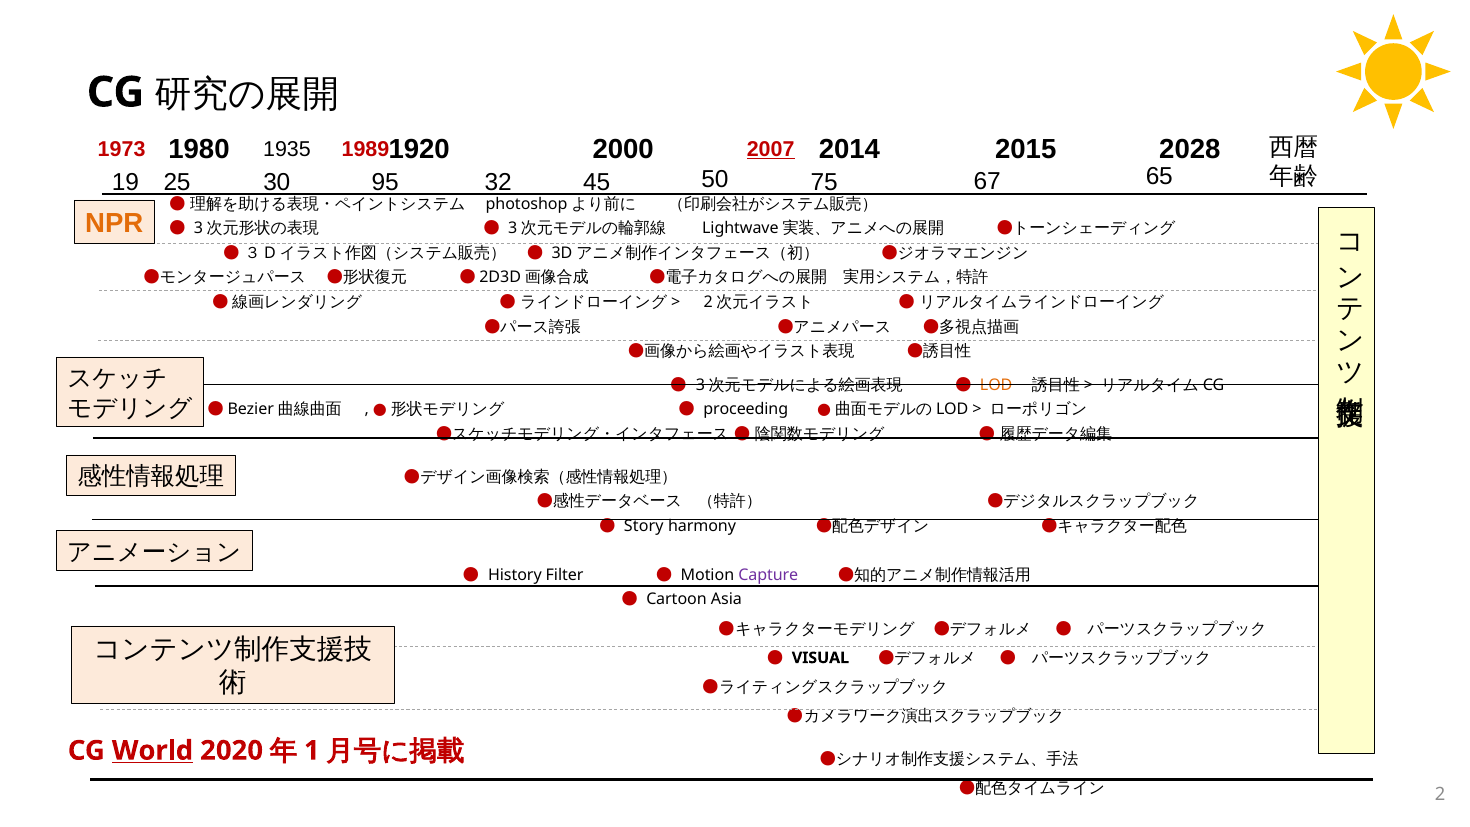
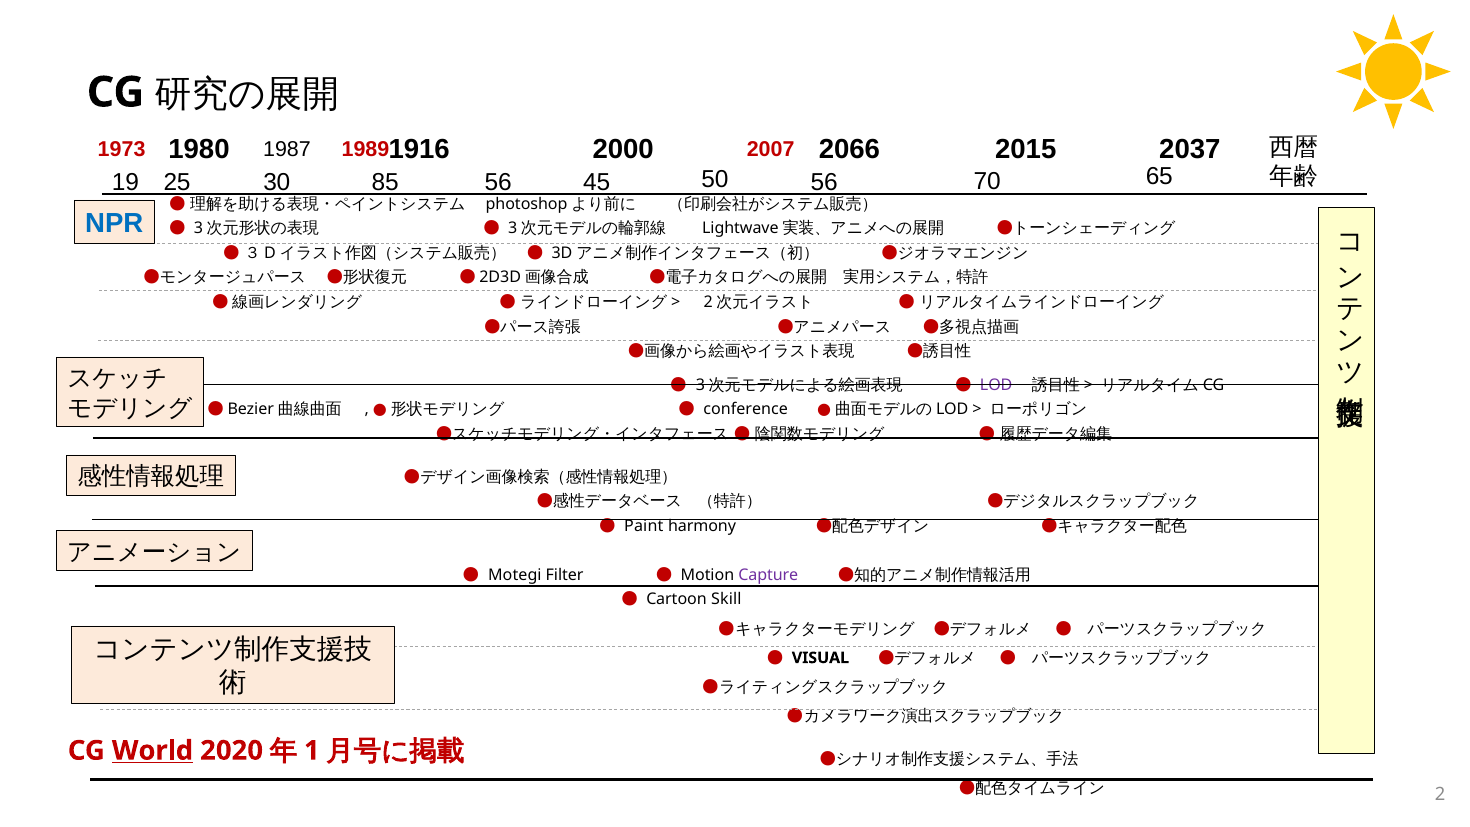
1920: 1920 -> 1916
2014: 2014 -> 2066
2028: 2028 -> 2037
1935: 1935 -> 1987
2007 underline: present -> none
95: 95 -> 85
30 32: 32 -> 56
45 75: 75 -> 56
67: 67 -> 70
NPR colour: orange -> blue
LOD colour: orange -> purple
proceeding: proceeding -> conference
Story: Story -> Paint
History: History -> Motegi
Asia: Asia -> Skill
